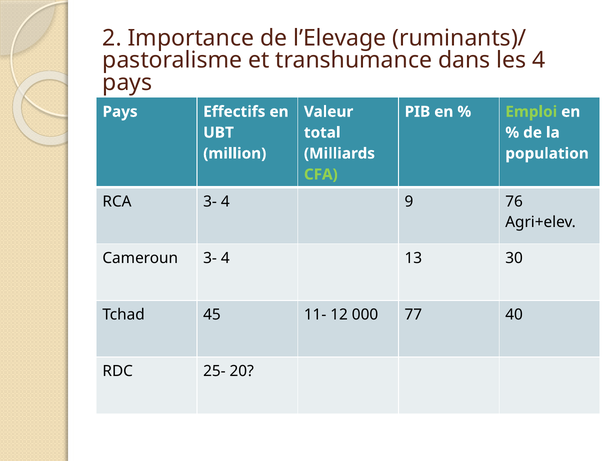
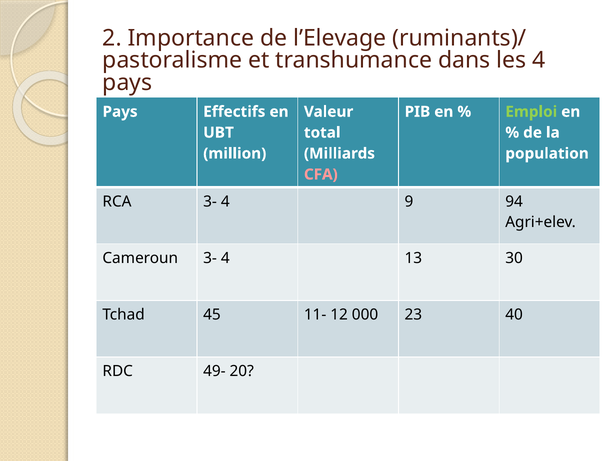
CFA colour: light green -> pink
76: 76 -> 94
77: 77 -> 23
25-: 25- -> 49-
